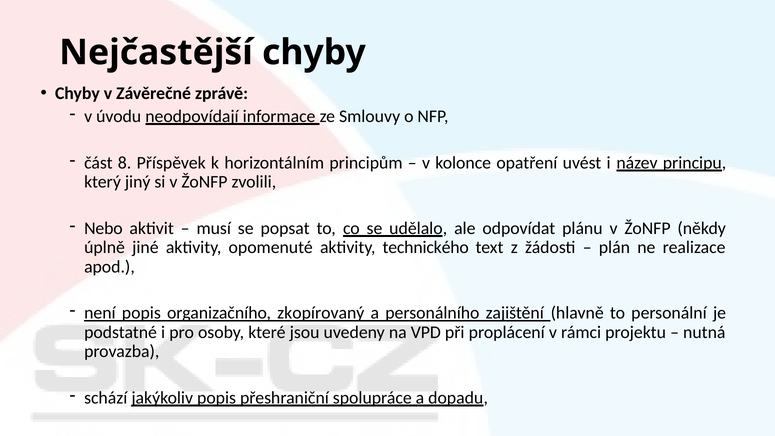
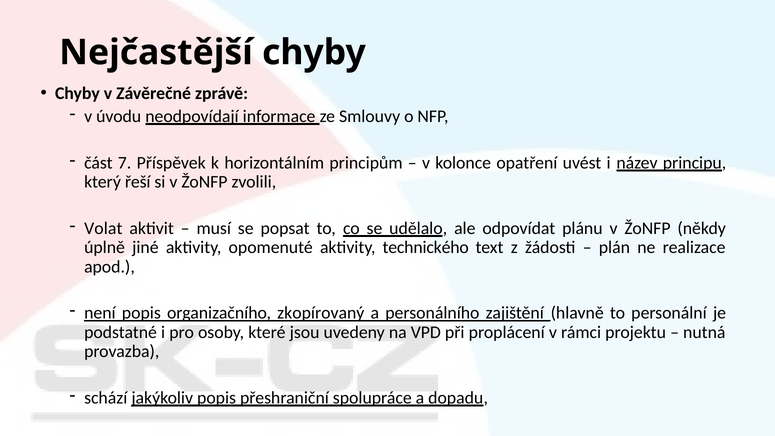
8: 8 -> 7
jiný: jiný -> řeší
Nebo: Nebo -> Volat
